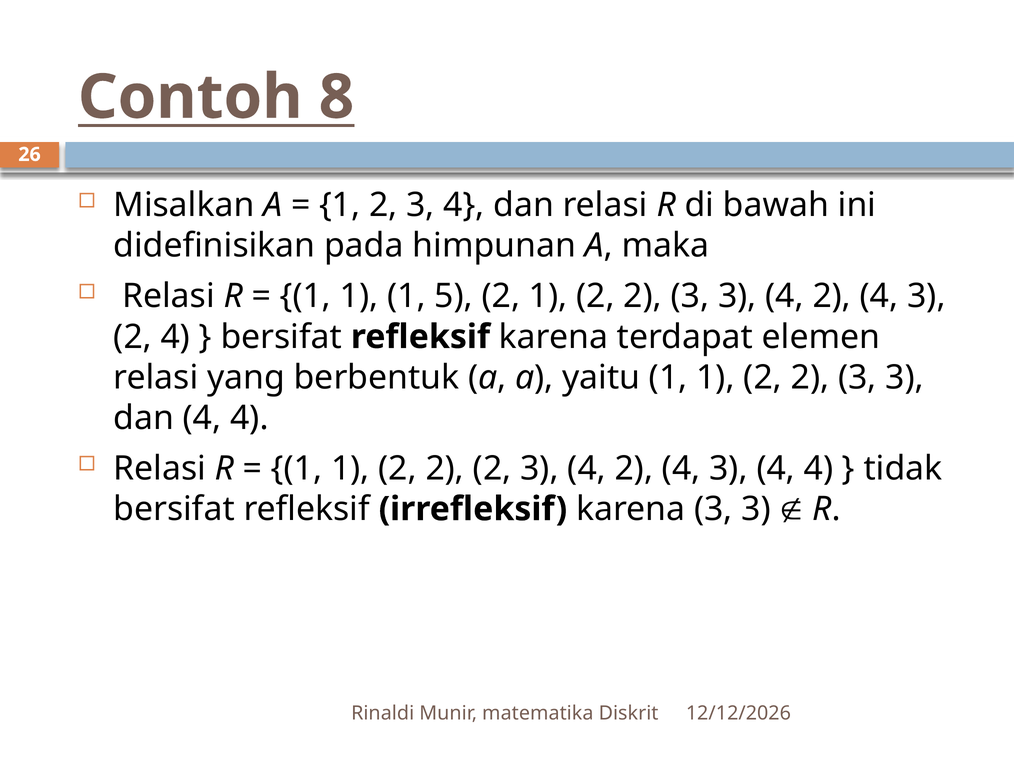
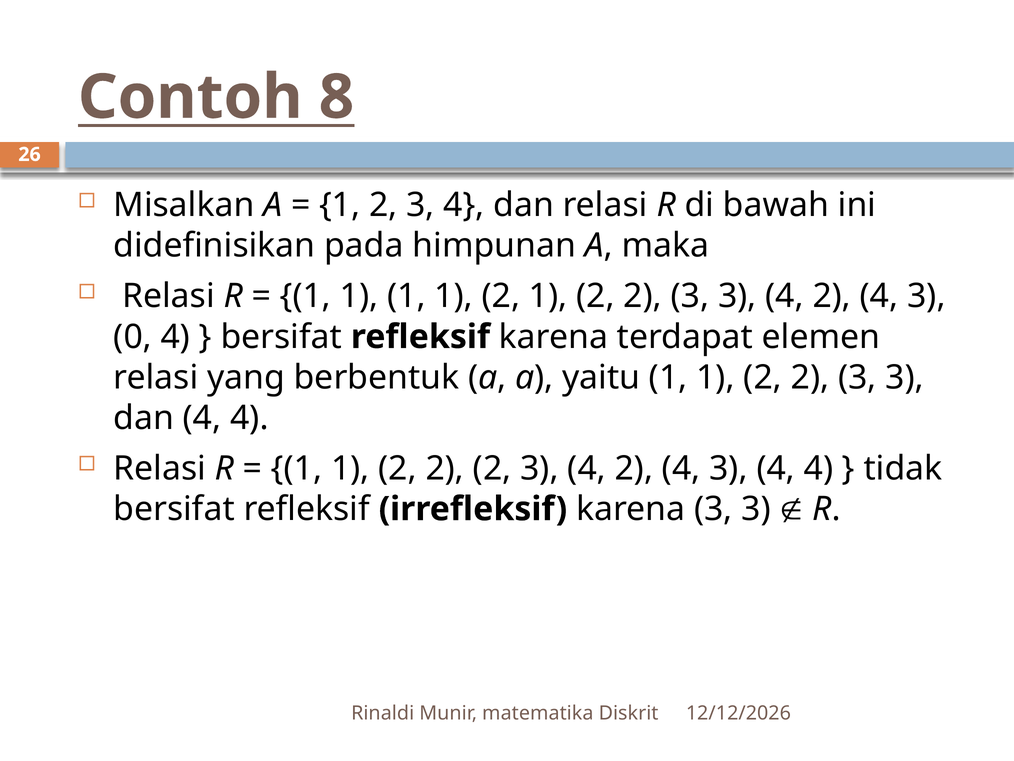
1 1 1 5: 5 -> 1
2 at (133, 337): 2 -> 0
